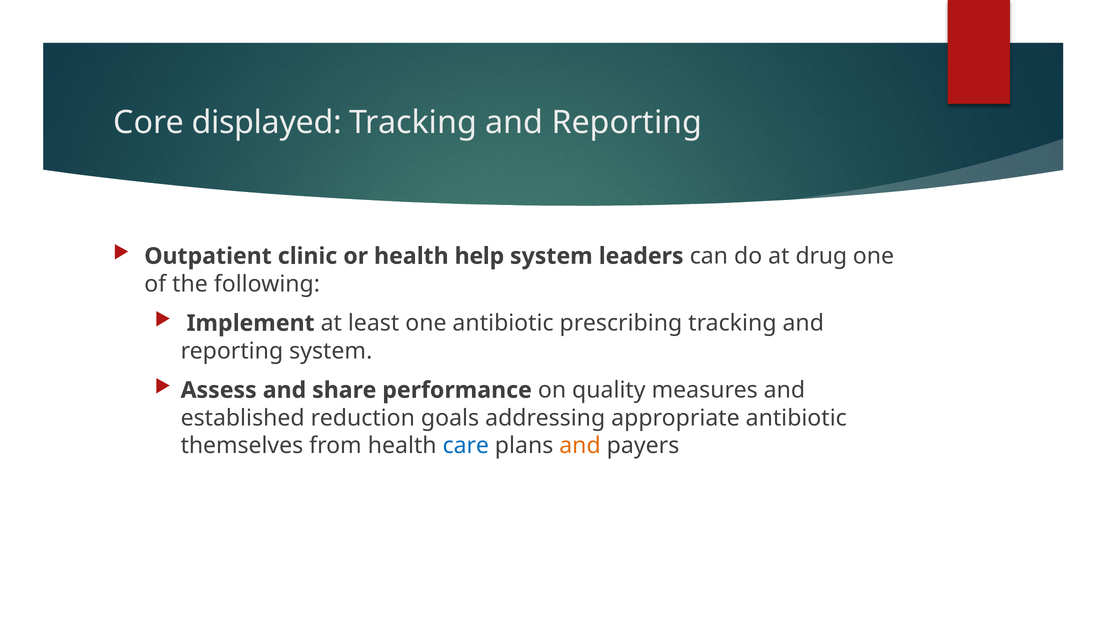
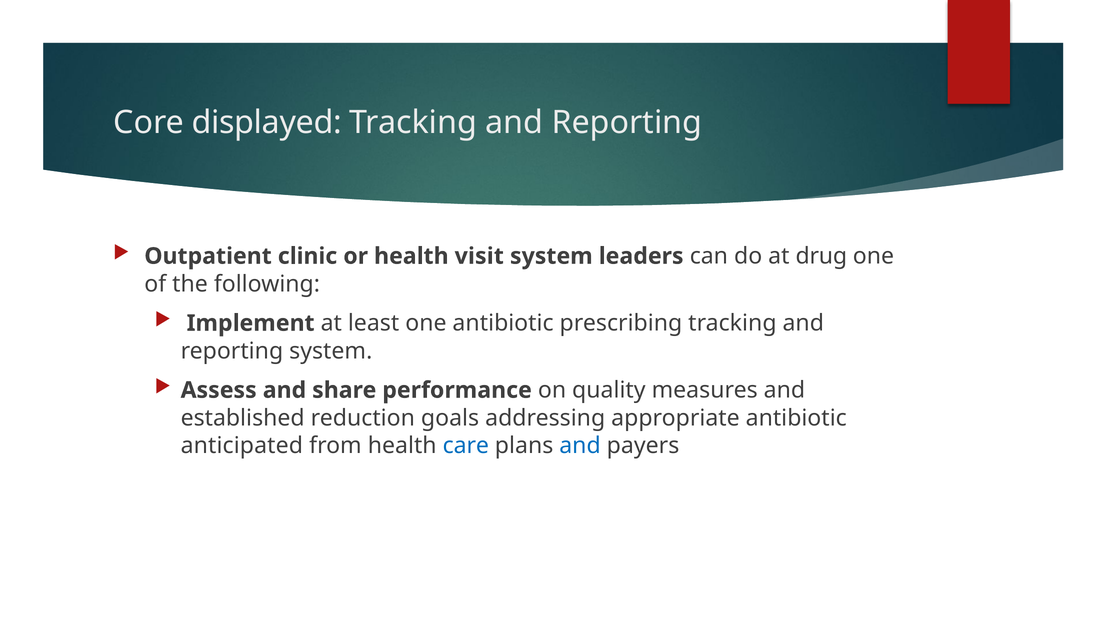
help: help -> visit
themselves: themselves -> anticipated
and at (580, 445) colour: orange -> blue
